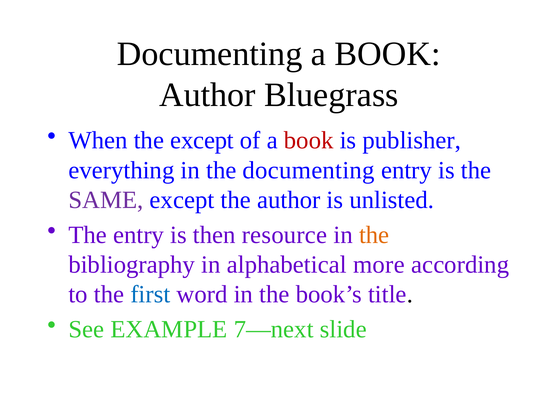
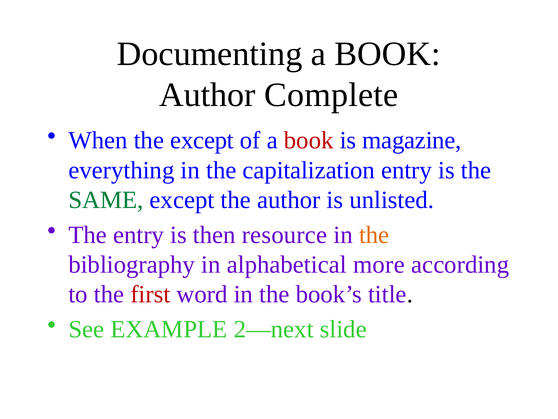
Bluegrass: Bluegrass -> Complete
publisher: publisher -> magazine
the documenting: documenting -> capitalization
SAME colour: purple -> green
first colour: blue -> red
7—next: 7—next -> 2—next
